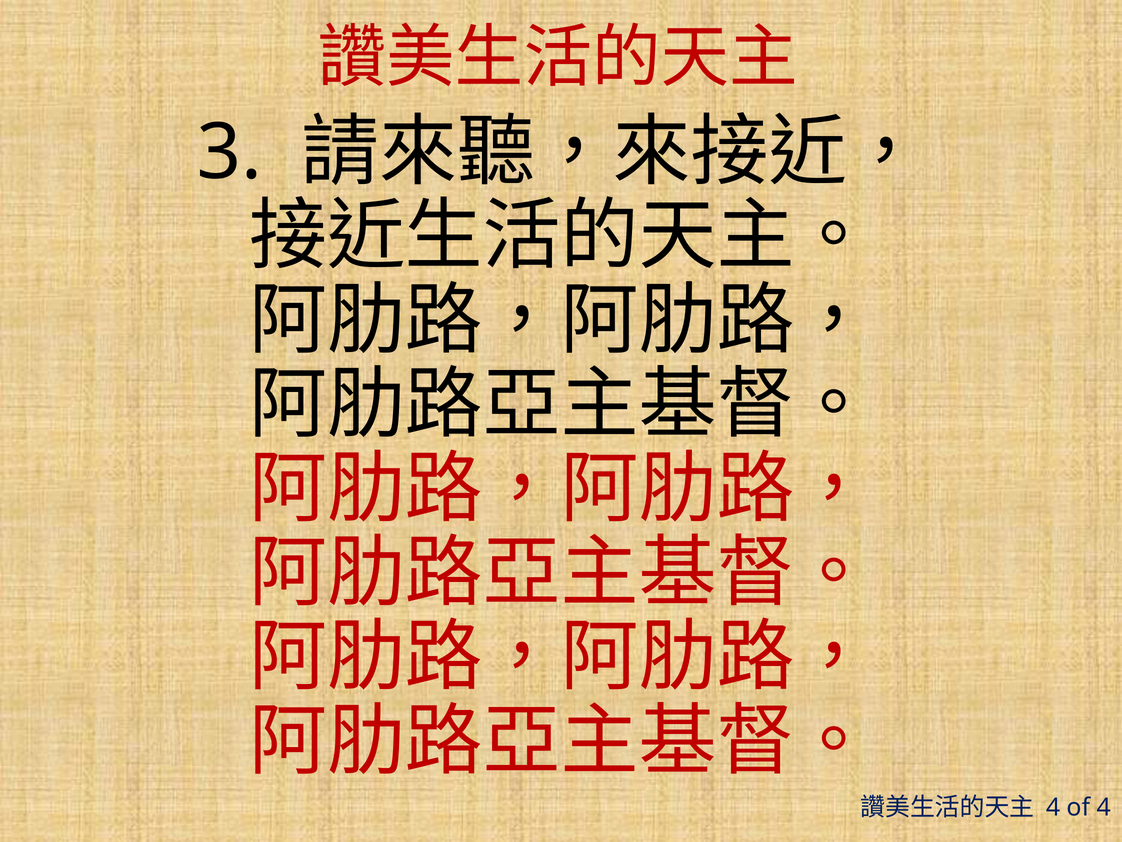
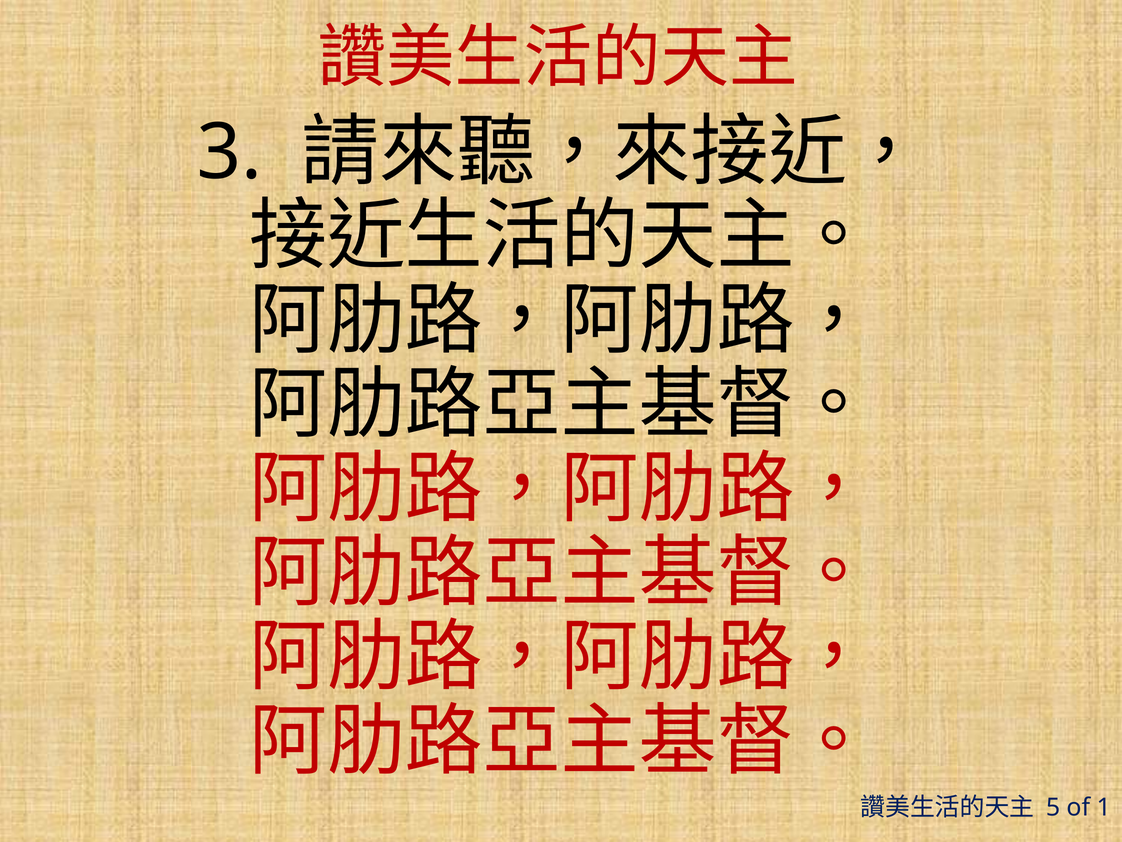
4 at (1053, 807): 4 -> 5
of 4: 4 -> 1
